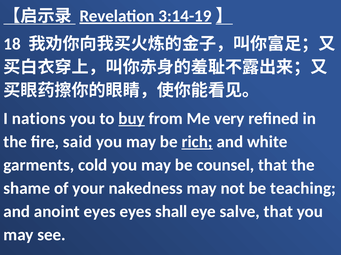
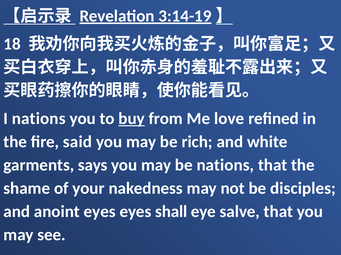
very: very -> love
rich underline: present -> none
cold: cold -> says
be counsel: counsel -> nations
teaching: teaching -> disciples
